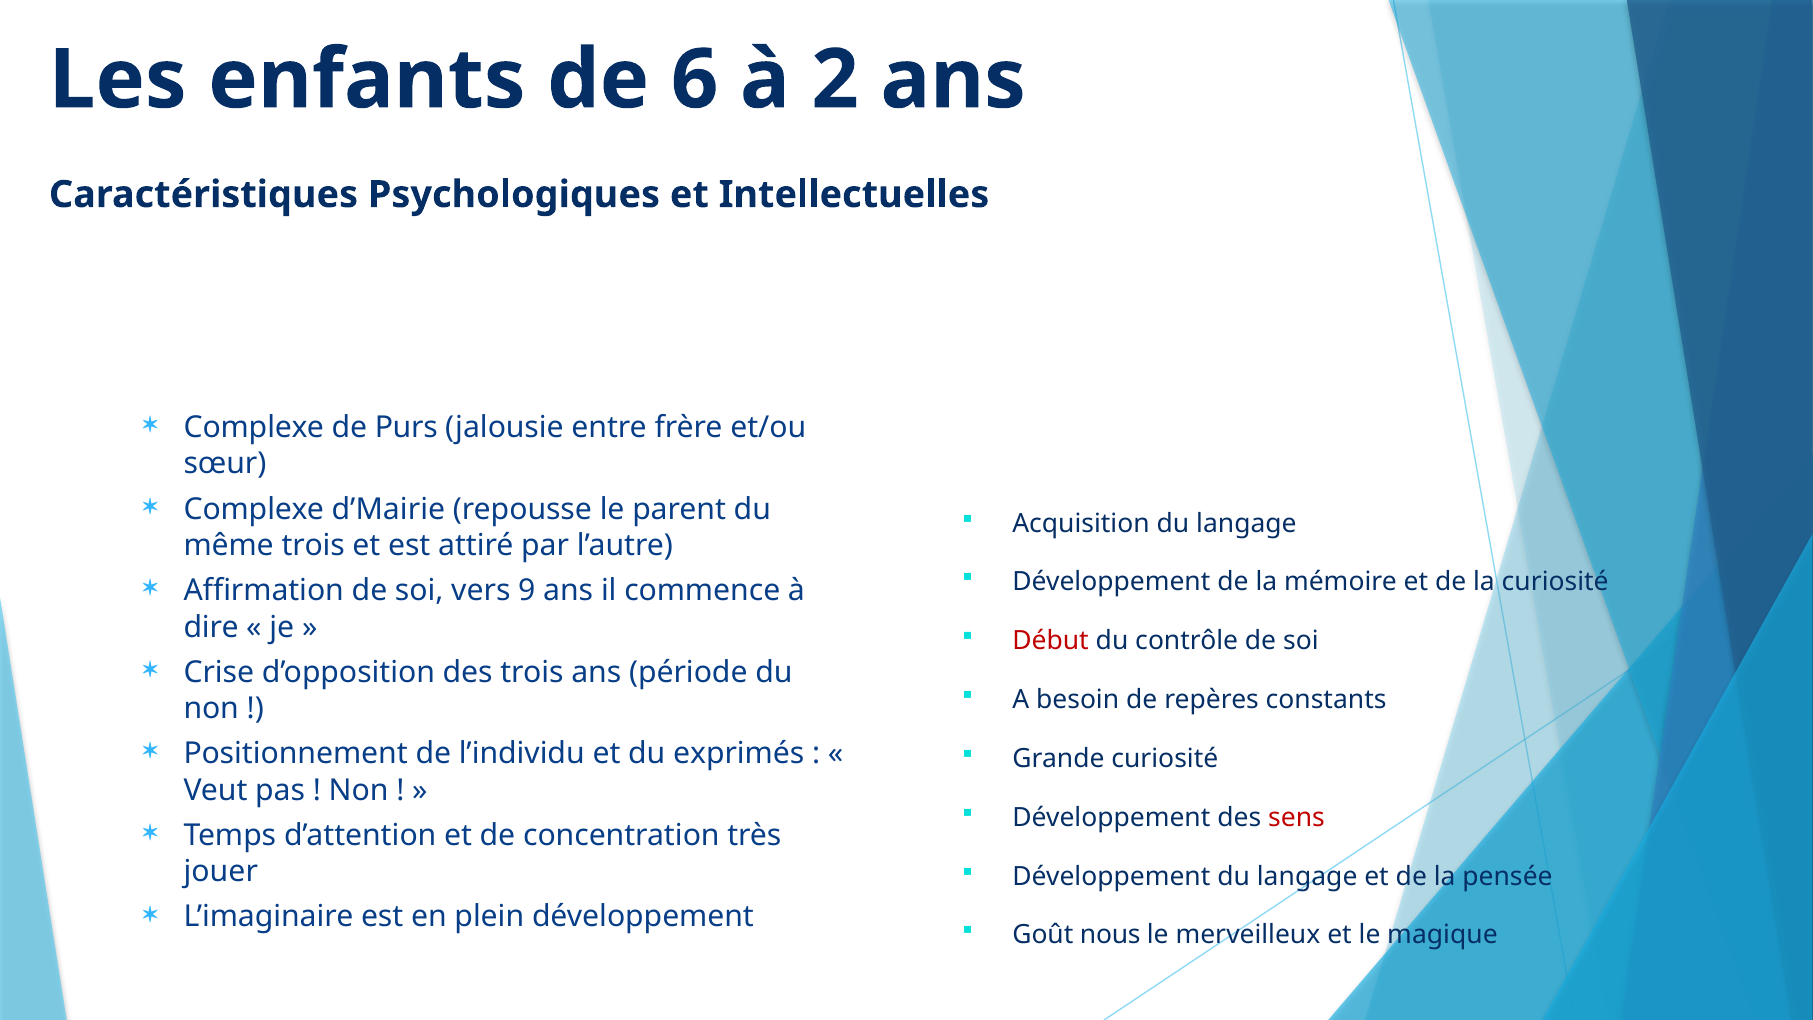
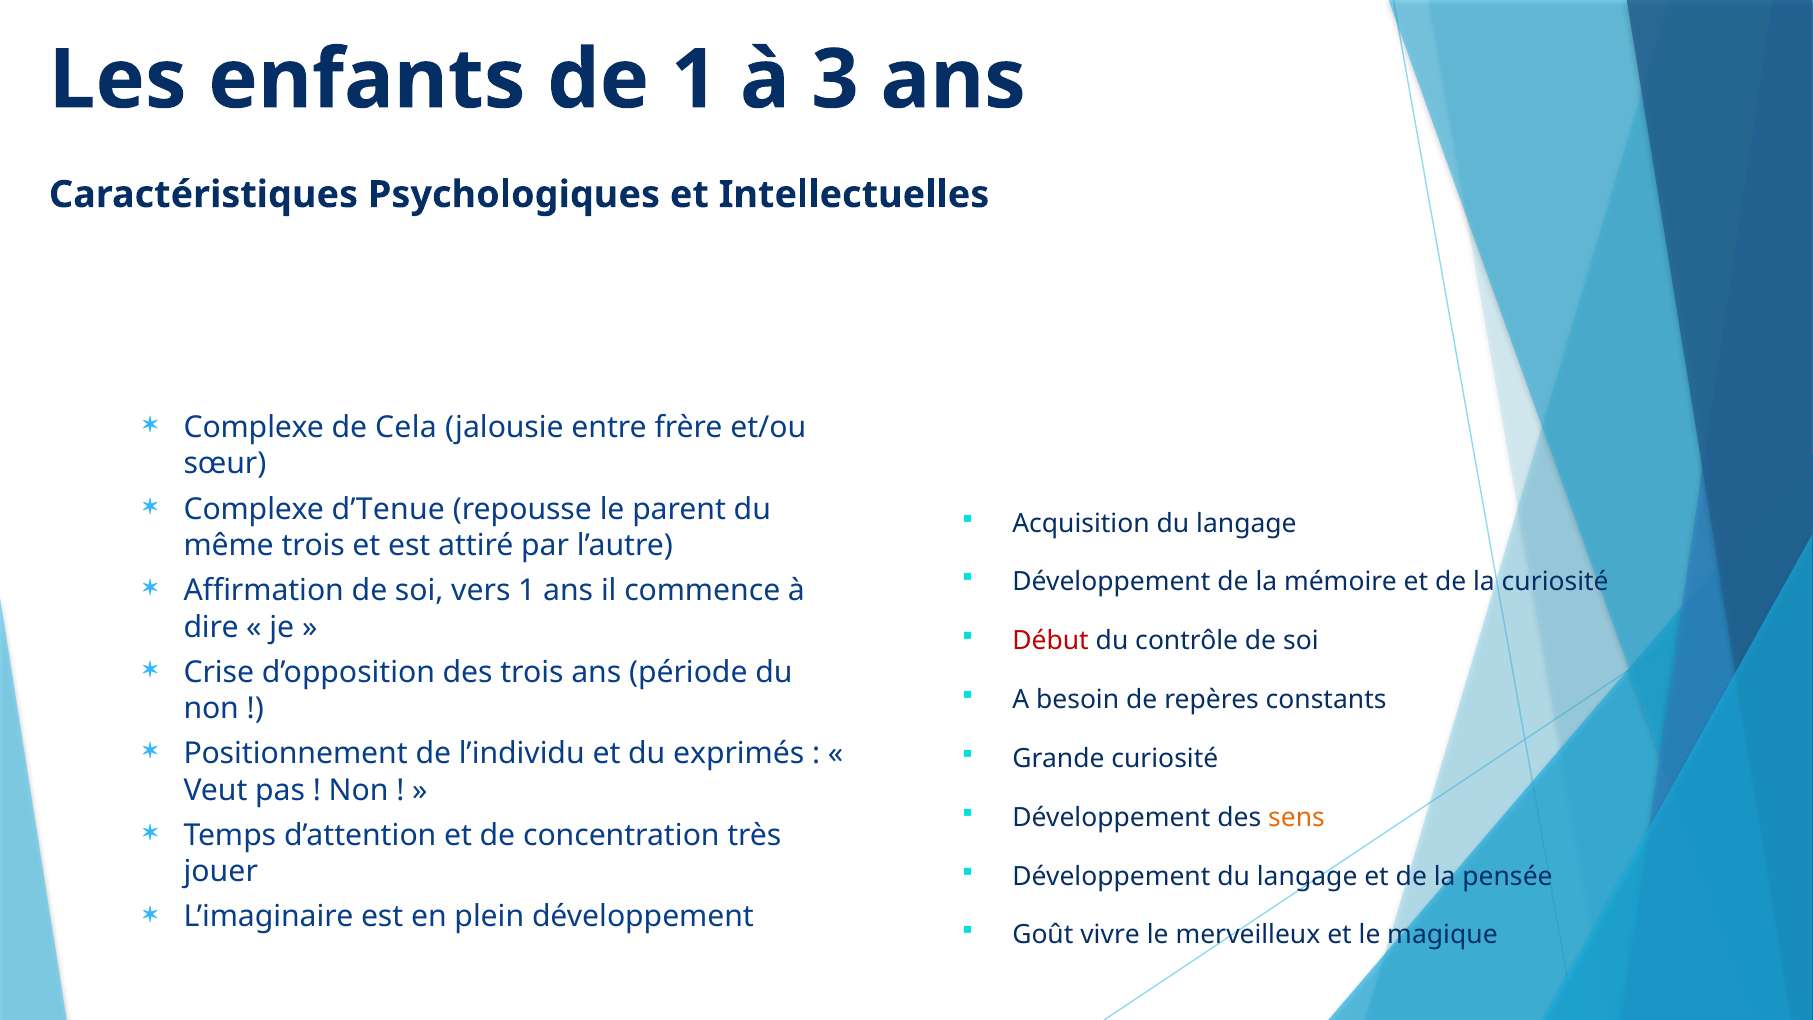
de 6: 6 -> 1
2: 2 -> 3
Purs: Purs -> Cela
d’Mairie: d’Mairie -> d’Tenue
vers 9: 9 -> 1
sens colour: red -> orange
nous: nous -> vivre
